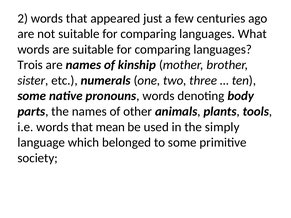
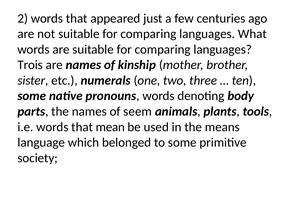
other: other -> seem
simply: simply -> means
